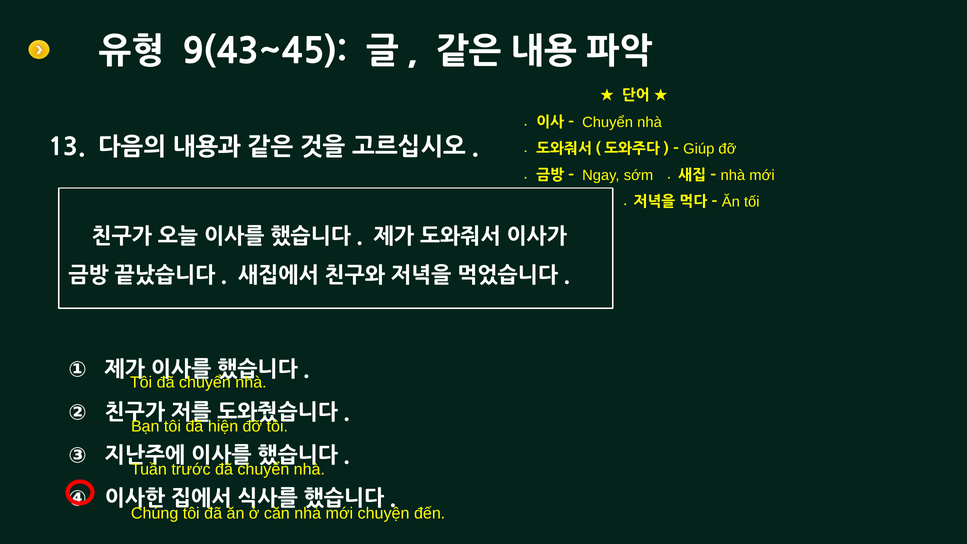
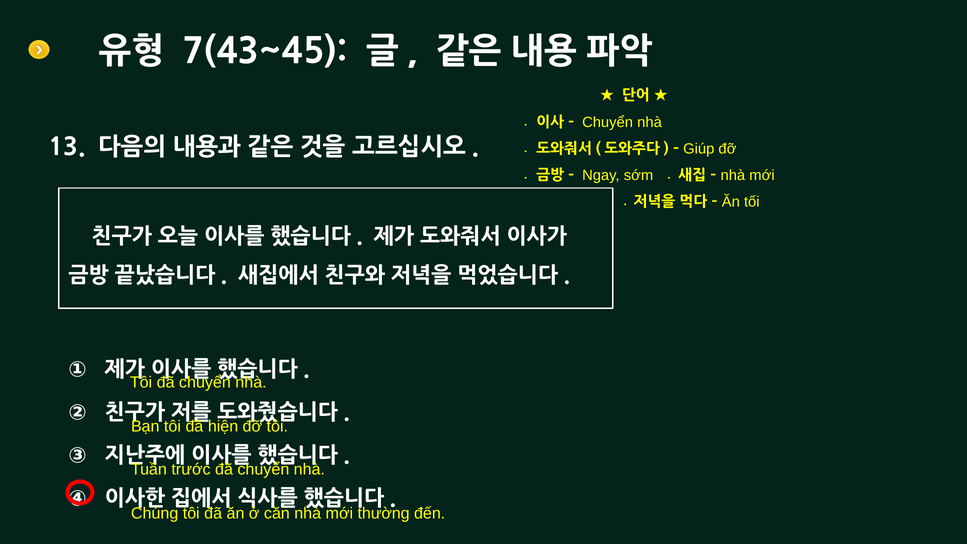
9(43~45: 9(43~45 -> 7(43~45
chuyện: chuyện -> thường
